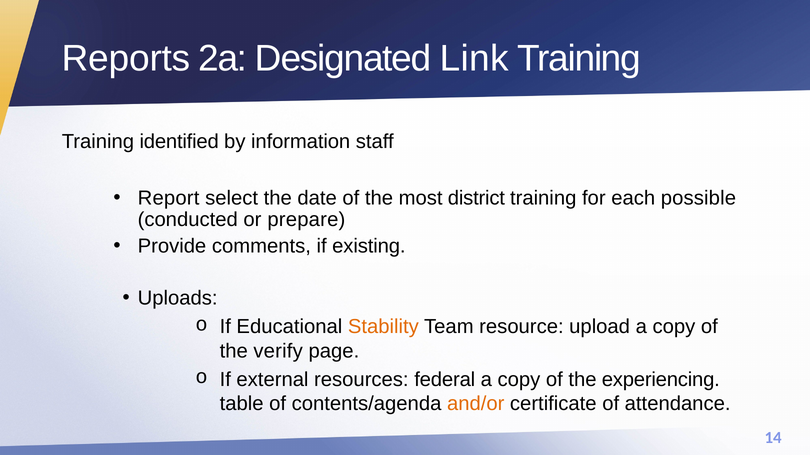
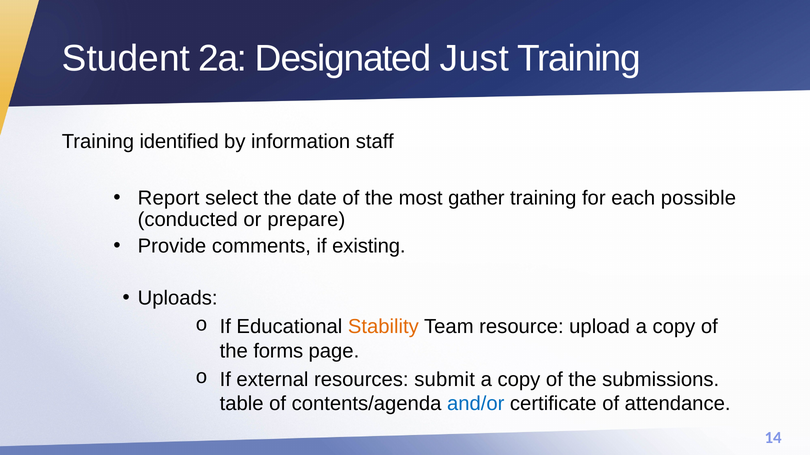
Reports: Reports -> Student
Link: Link -> Just
district: district -> gather
verify: verify -> forms
federal: federal -> submit
experiencing: experiencing -> submissions
and/or colour: orange -> blue
